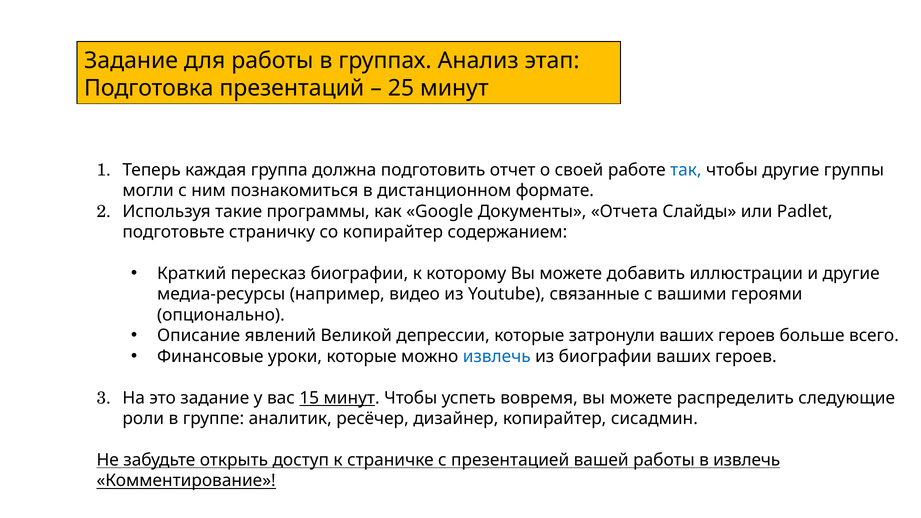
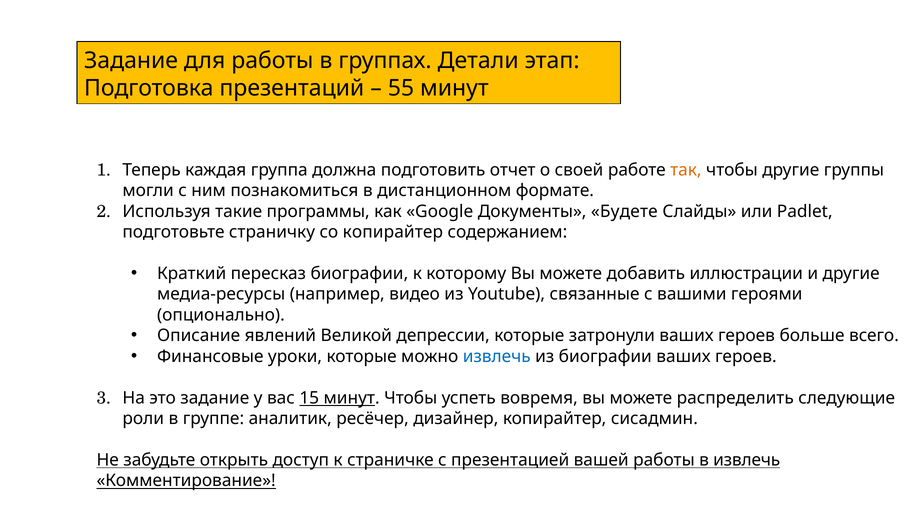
Анализ: Анализ -> Детали
25: 25 -> 55
так colour: blue -> orange
Отчета: Отчета -> Будете
